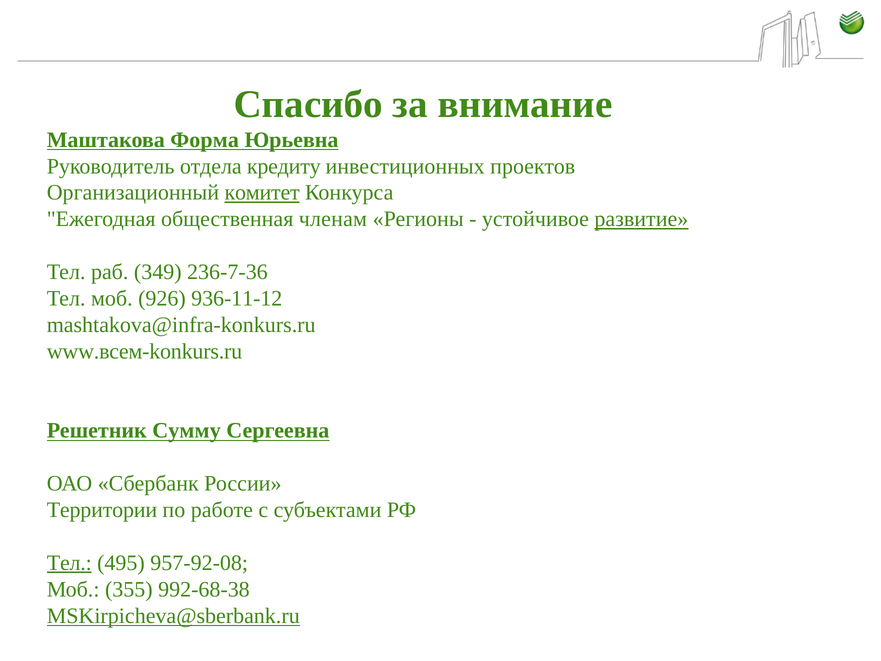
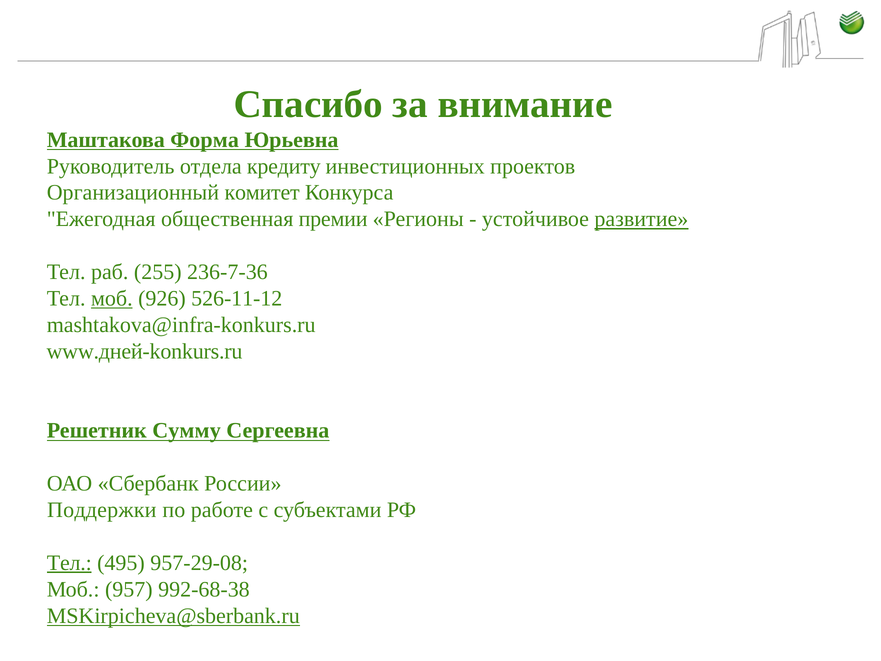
комитет underline: present -> none
членам: членам -> премии
349: 349 -> 255
моб at (112, 298) underline: none -> present
936-11-12: 936-11-12 -> 526-11-12
www.всем-konkurs.ru: www.всем-konkurs.ru -> www.дней-konkurs.ru
Территории: Территории -> Поддержки
957-92-08: 957-92-08 -> 957-29-08
355: 355 -> 957
